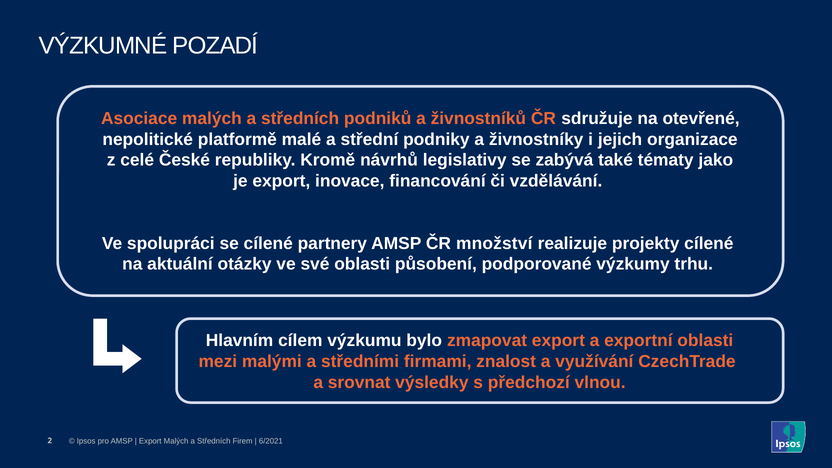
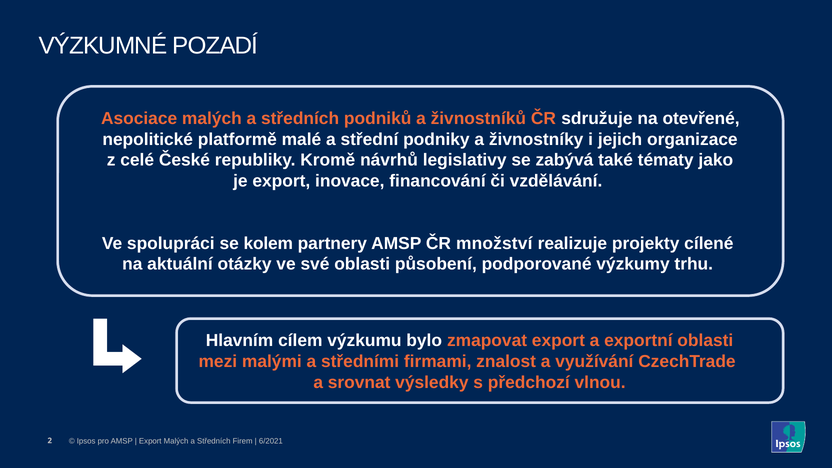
se cílené: cílené -> kolem
